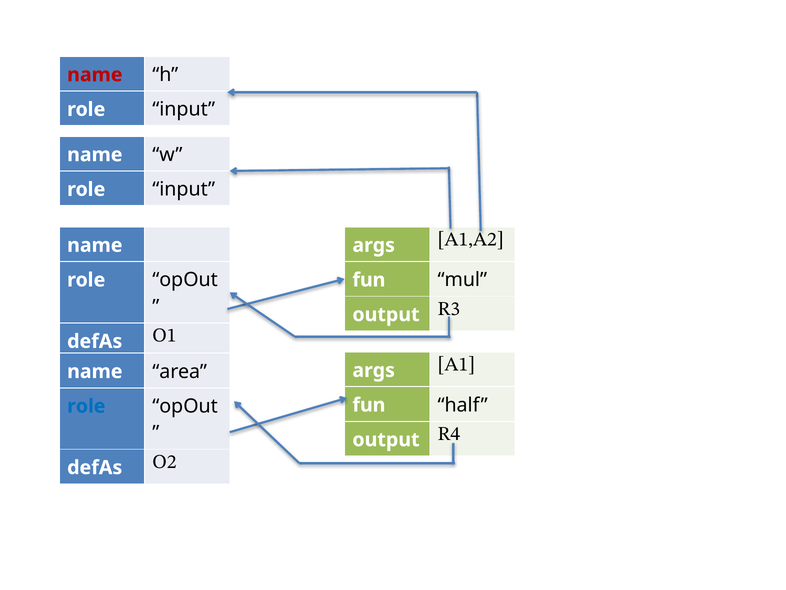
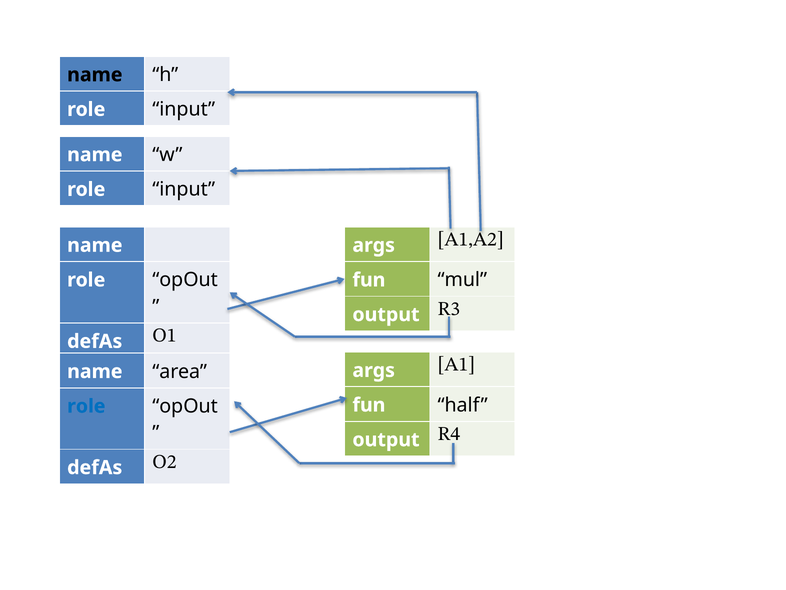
name at (95, 75) colour: red -> black
